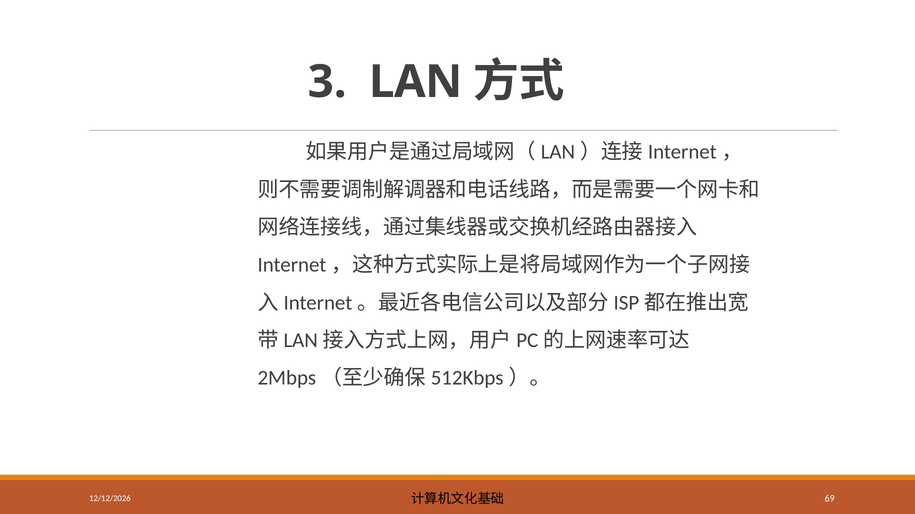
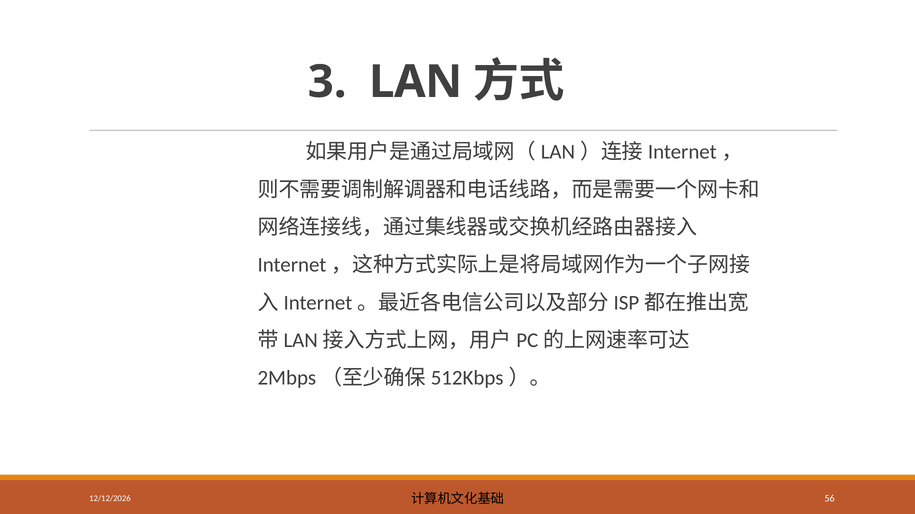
69: 69 -> 56
